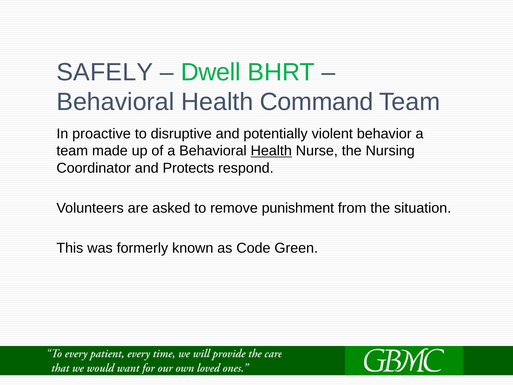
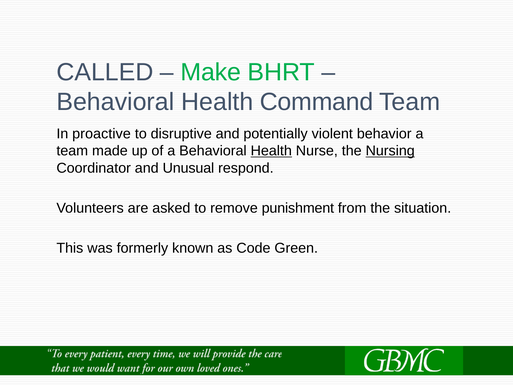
SAFELY: SAFELY -> CALLED
Dwell: Dwell -> Make
Nursing underline: none -> present
Protects: Protects -> Unusual
